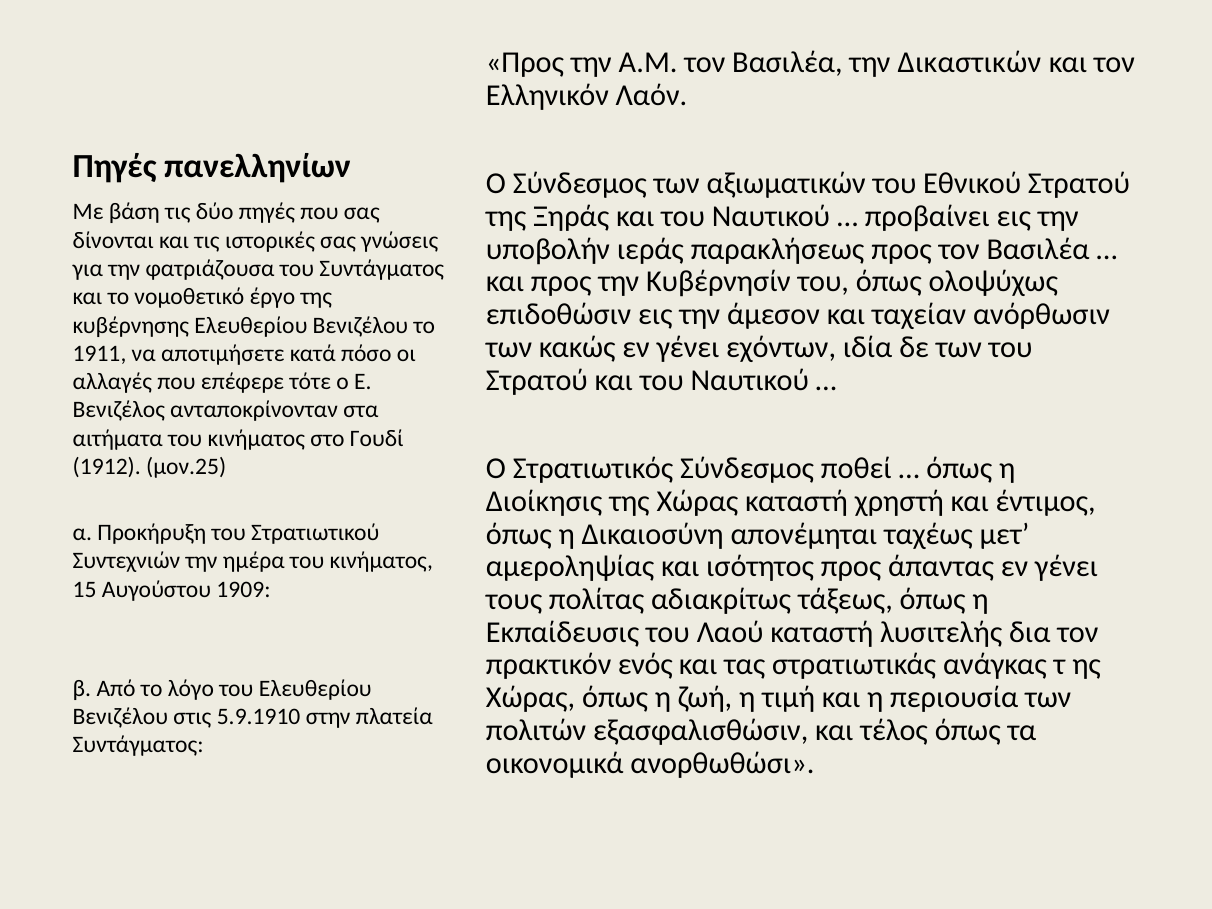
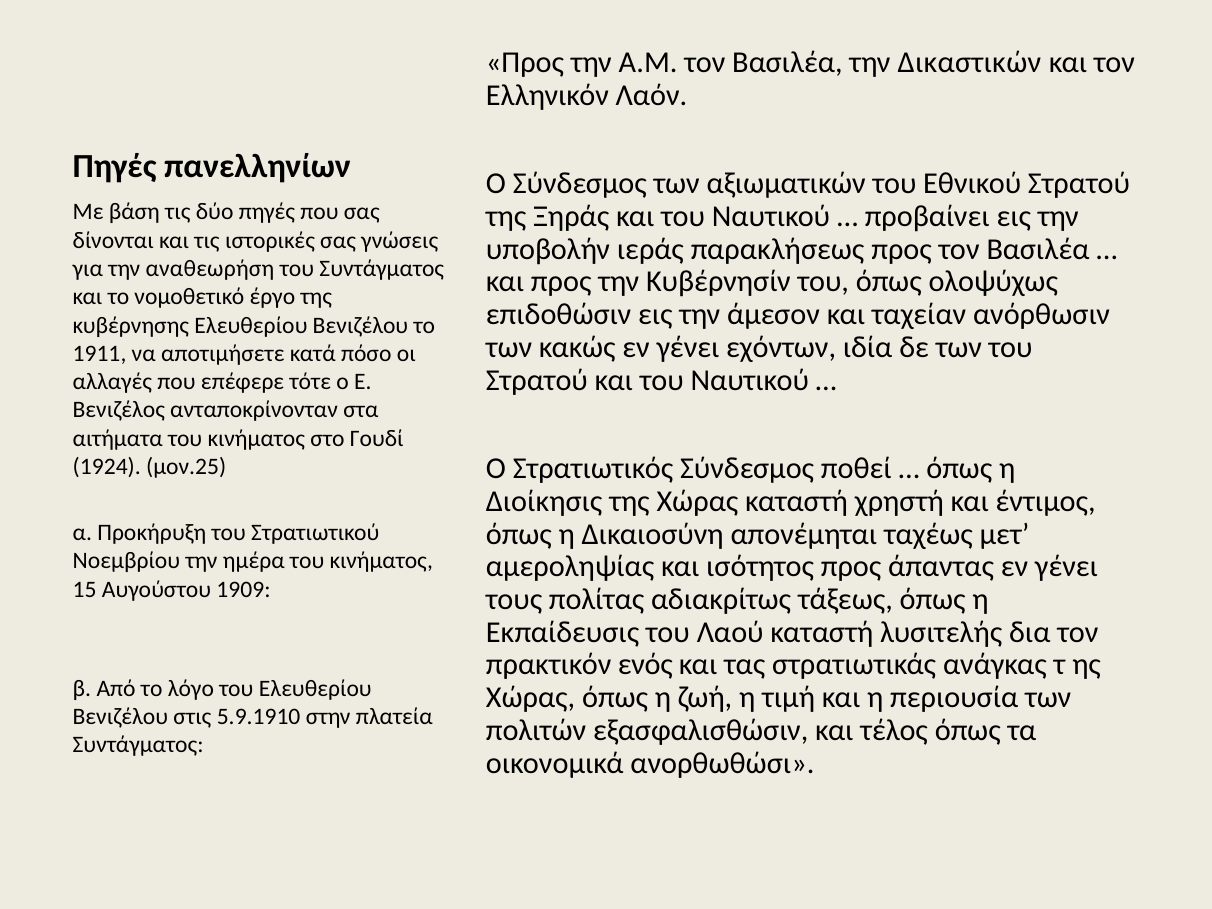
φατριάζουσα: φατριάζουσα -> αναθεωρήση
1912: 1912 -> 1924
Συντεχνιών: Συντεχνιών -> Νοεμβρίου
